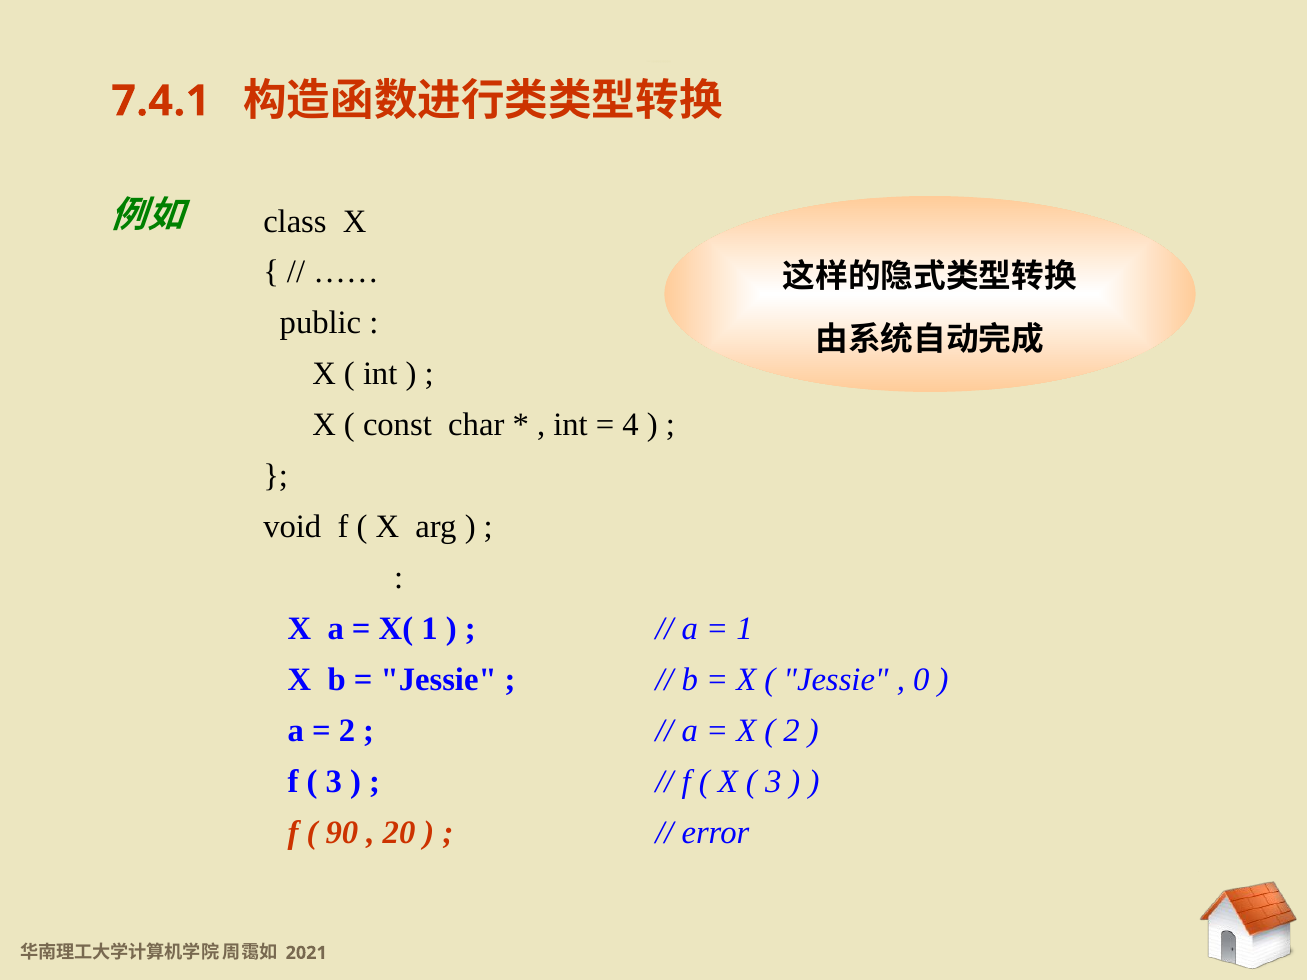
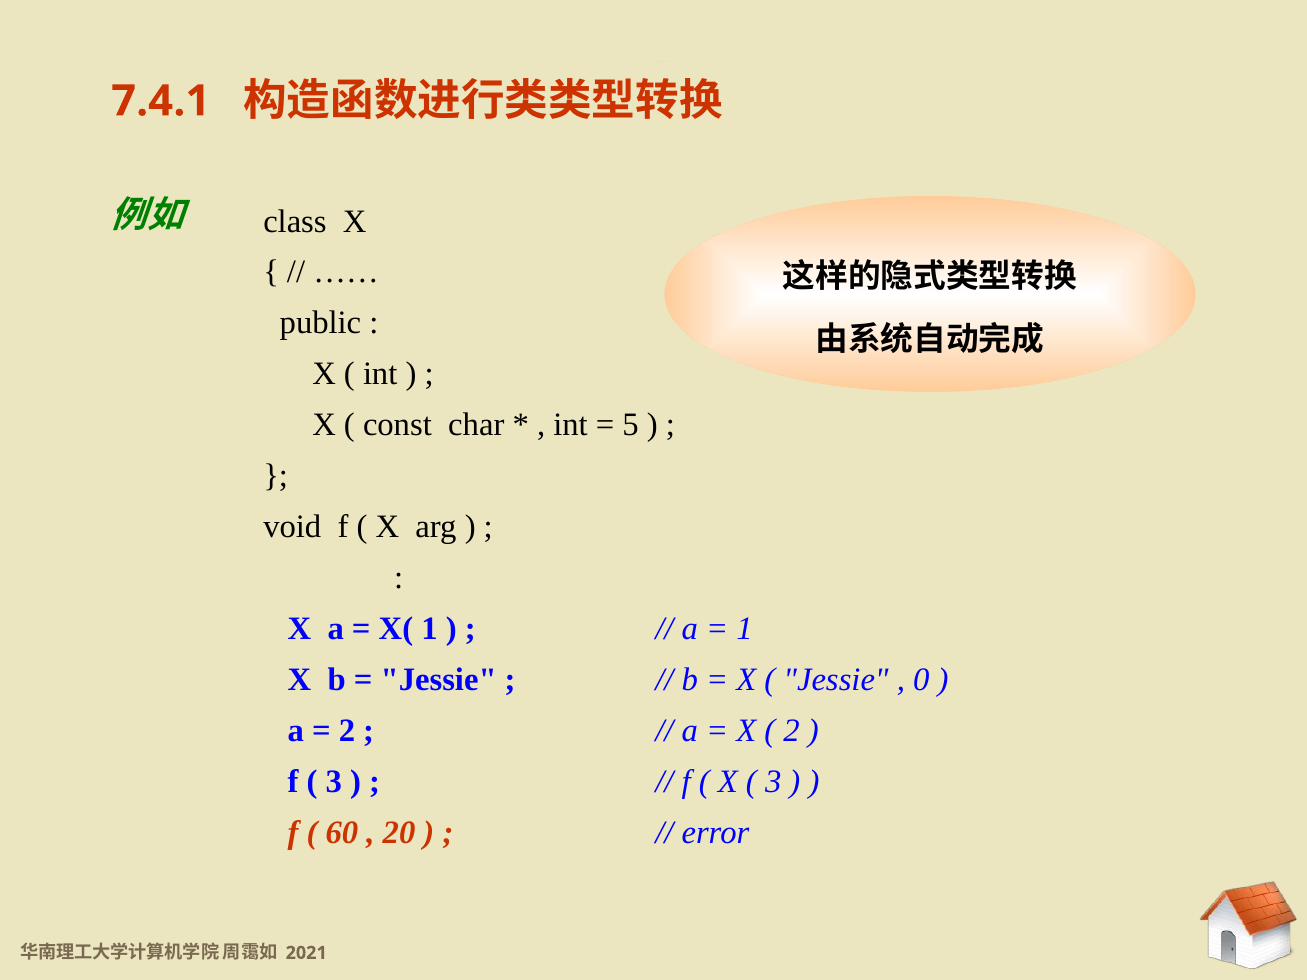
4: 4 -> 5
90: 90 -> 60
